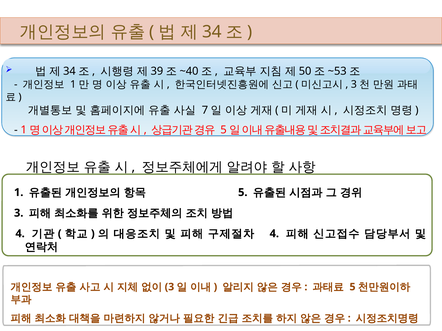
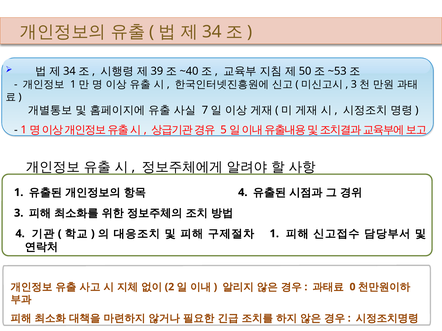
5 at (243, 193): 5 -> 4
4 at (274, 234): 4 -> 1
3 at (169, 287): 3 -> 2
5 at (353, 287): 5 -> 0
